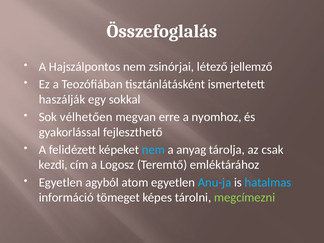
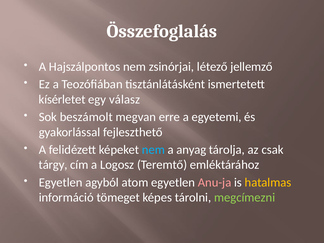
haszálják: haszálják -> kísérletet
sokkal: sokkal -> válasz
vélhetően: vélhetően -> beszámolt
nyomhoz: nyomhoz -> egyetemi
kezdi: kezdi -> tárgy
Anu-ja colour: light blue -> pink
hatalmas colour: light blue -> yellow
